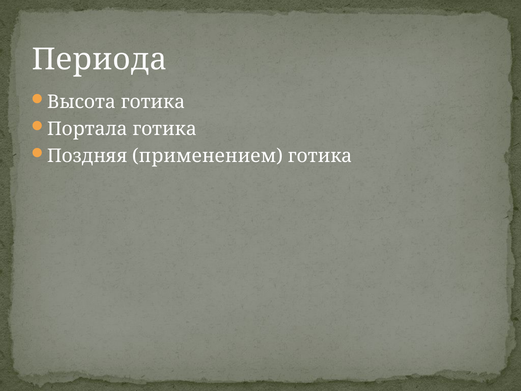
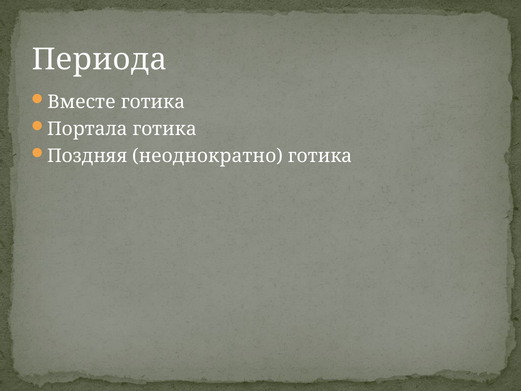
Высота: Высота -> Вместе
применением: применением -> неоднократно
